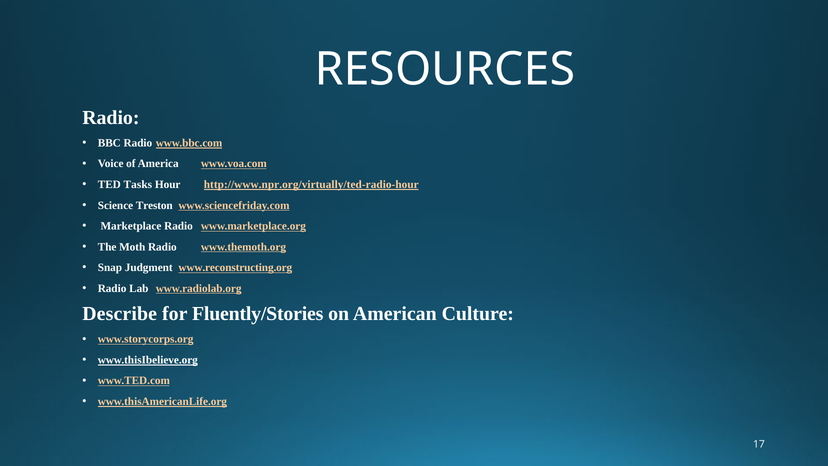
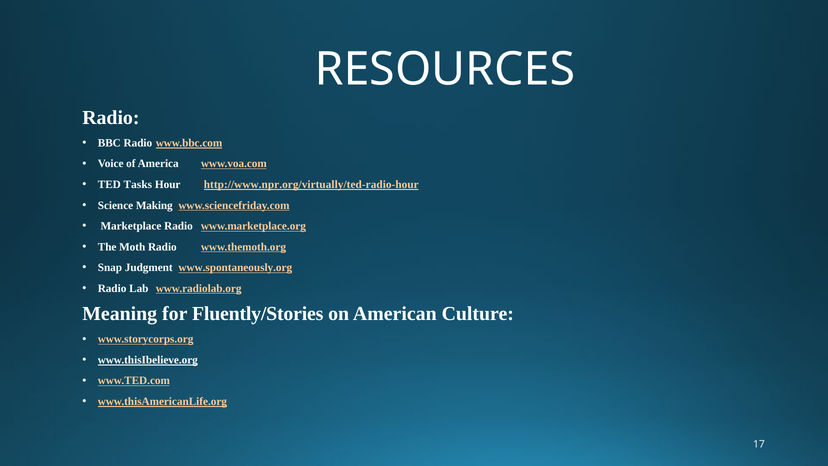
Treston: Treston -> Making
www.reconstructing.org: www.reconstructing.org -> www.spontaneously.org
Describe: Describe -> Meaning
